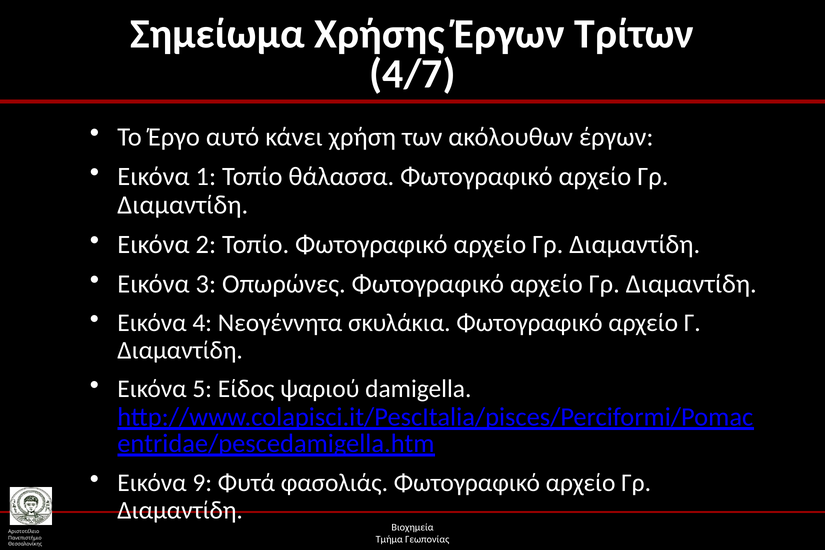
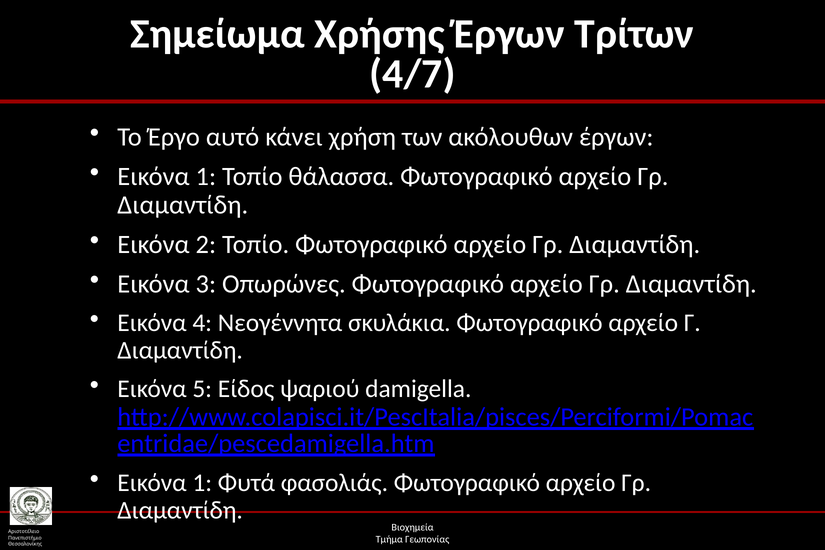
9 at (202, 483): 9 -> 1
